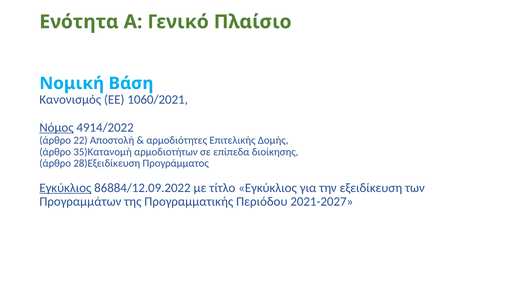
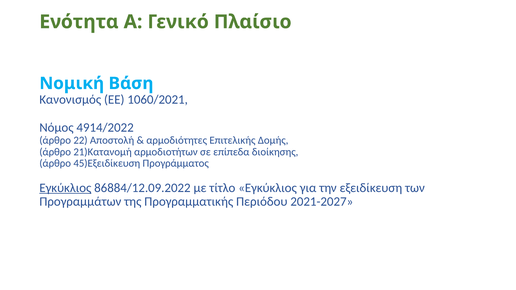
Νόμος underline: present -> none
35)Κατανομή: 35)Κατανομή -> 21)Κατανομή
28)Εξειδίκευση: 28)Εξειδίκευση -> 45)Εξειδίκευση
